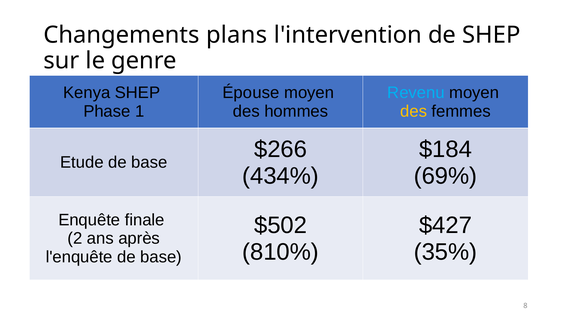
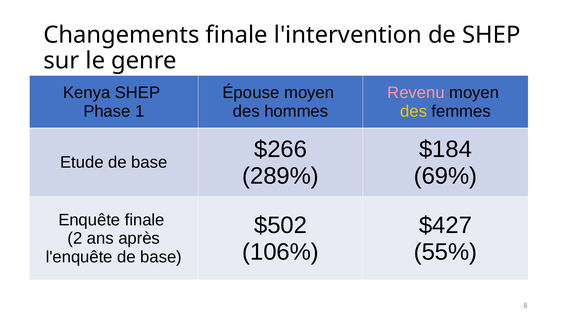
Changements plans: plans -> finale
Revenu colour: light blue -> pink
434%: 434% -> 289%
810%: 810% -> 106%
35%: 35% -> 55%
